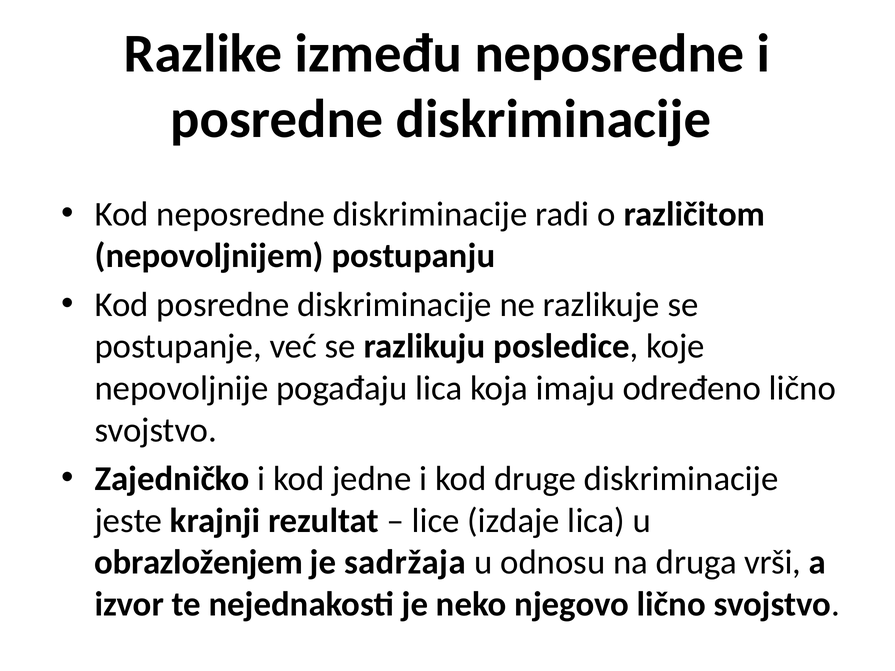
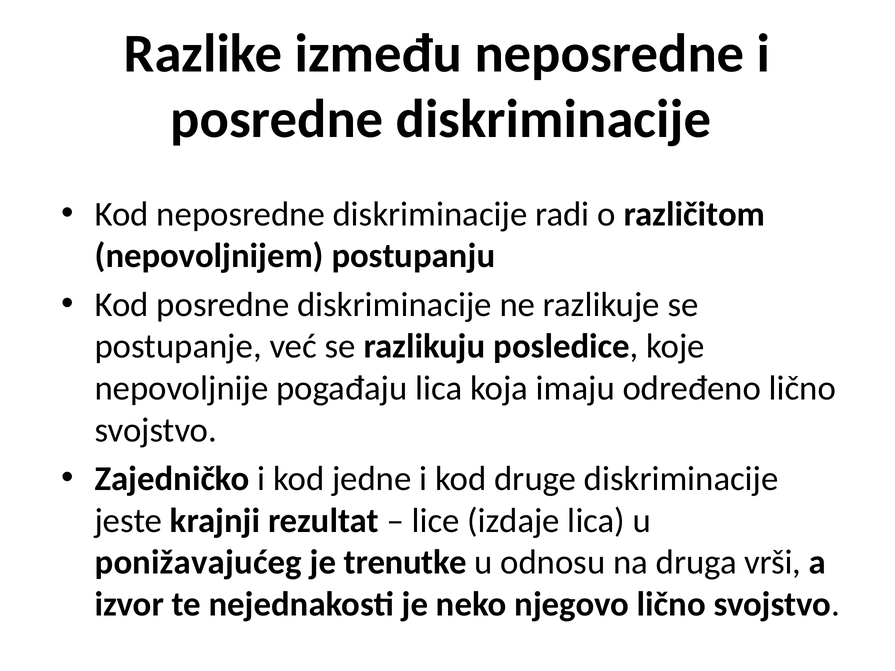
obrazloženjem: obrazloženjem -> ponižavajućeg
sadržaja: sadržaja -> trenutke
